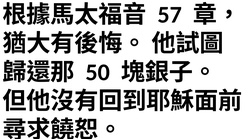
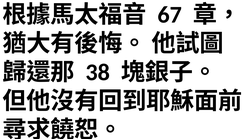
57: 57 -> 67
50: 50 -> 38
